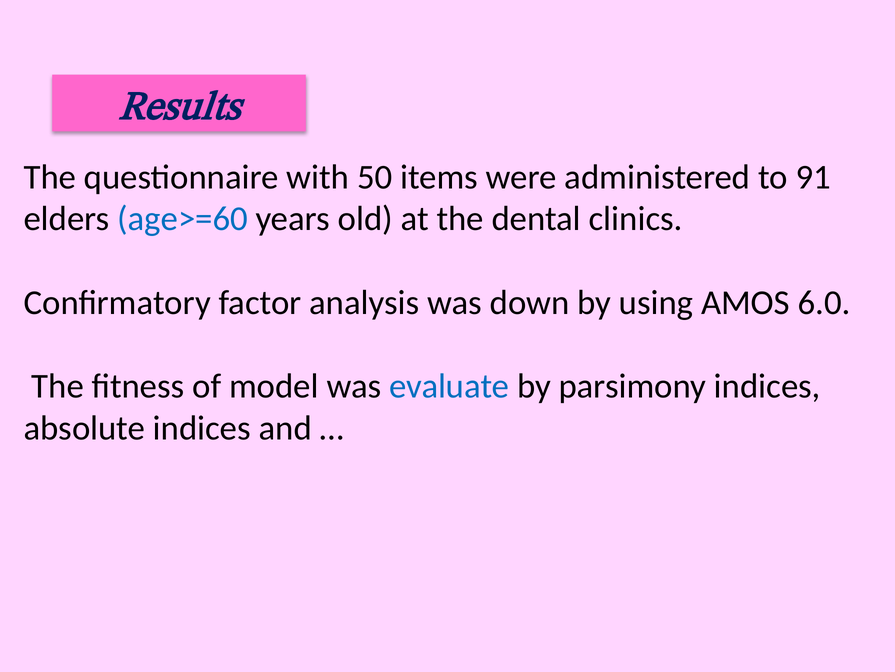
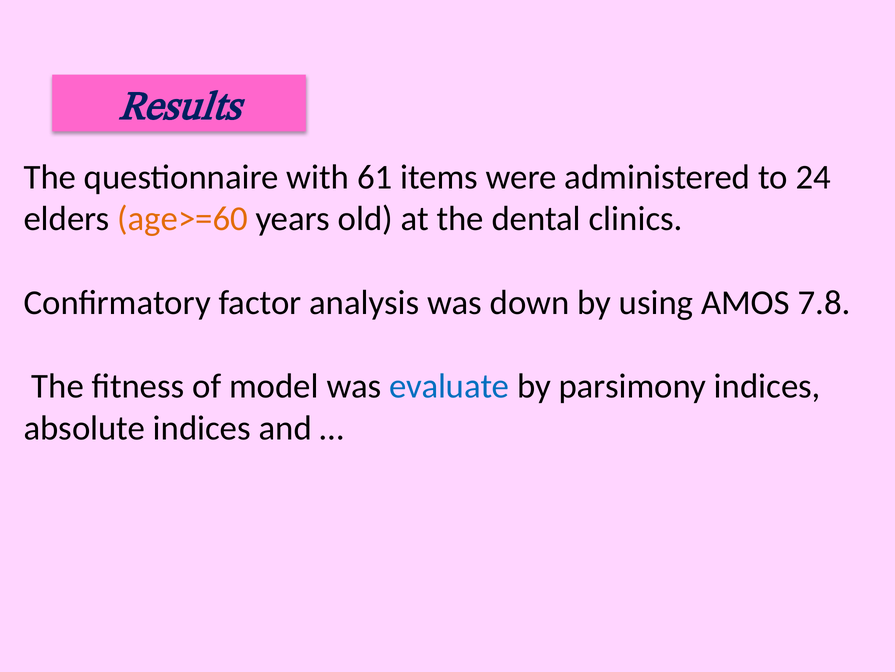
50: 50 -> 61
91: 91 -> 24
age>=60 colour: blue -> orange
6.0: 6.0 -> 7.8
